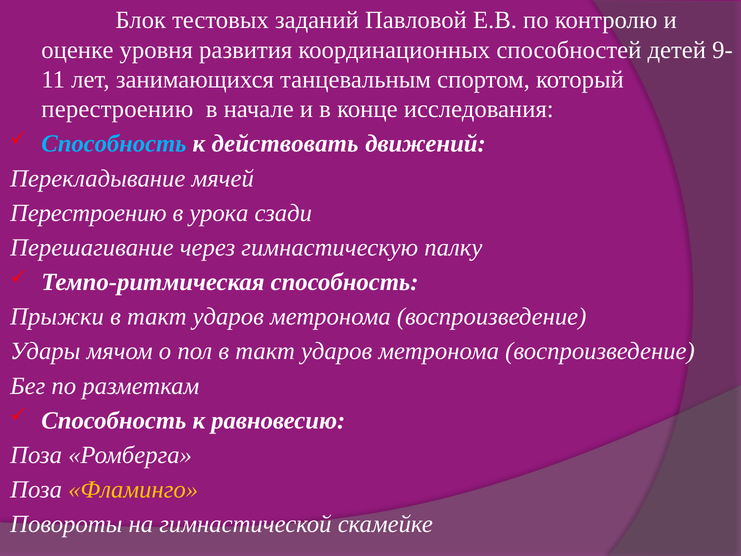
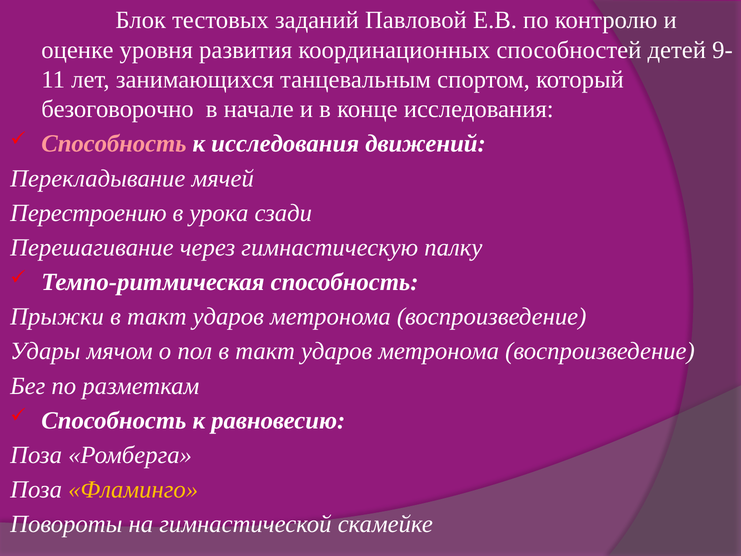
перестроению at (117, 109): перестроению -> безоговорочно
Способность at (114, 144) colour: light blue -> pink
к действовать: действовать -> исследования
